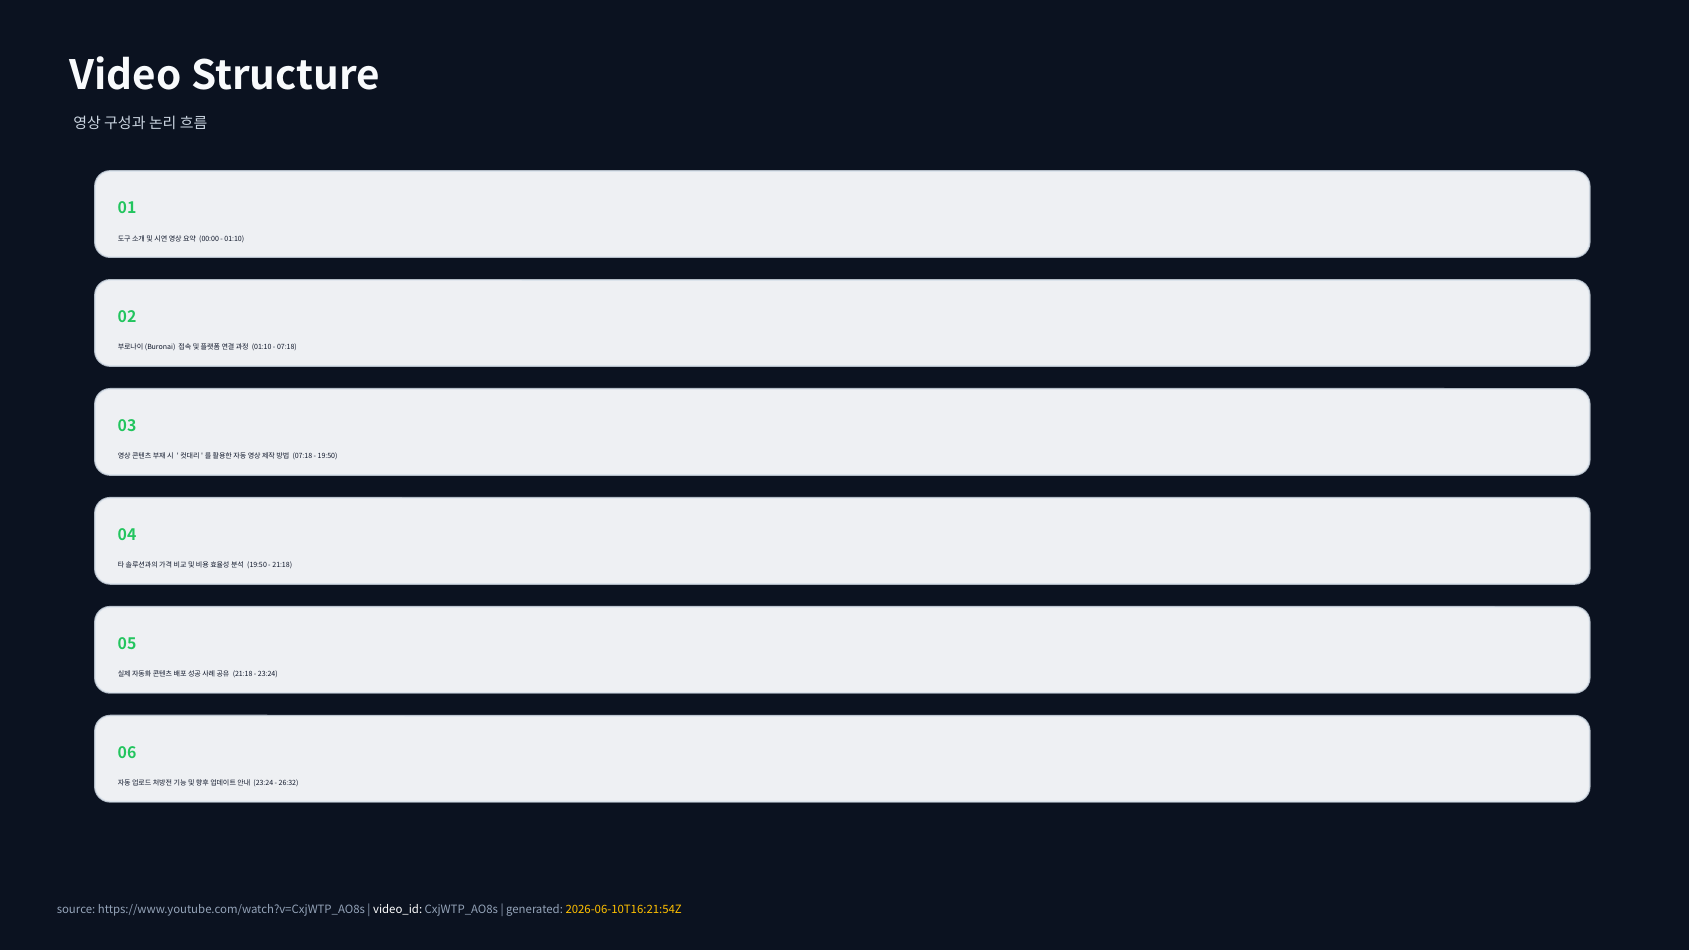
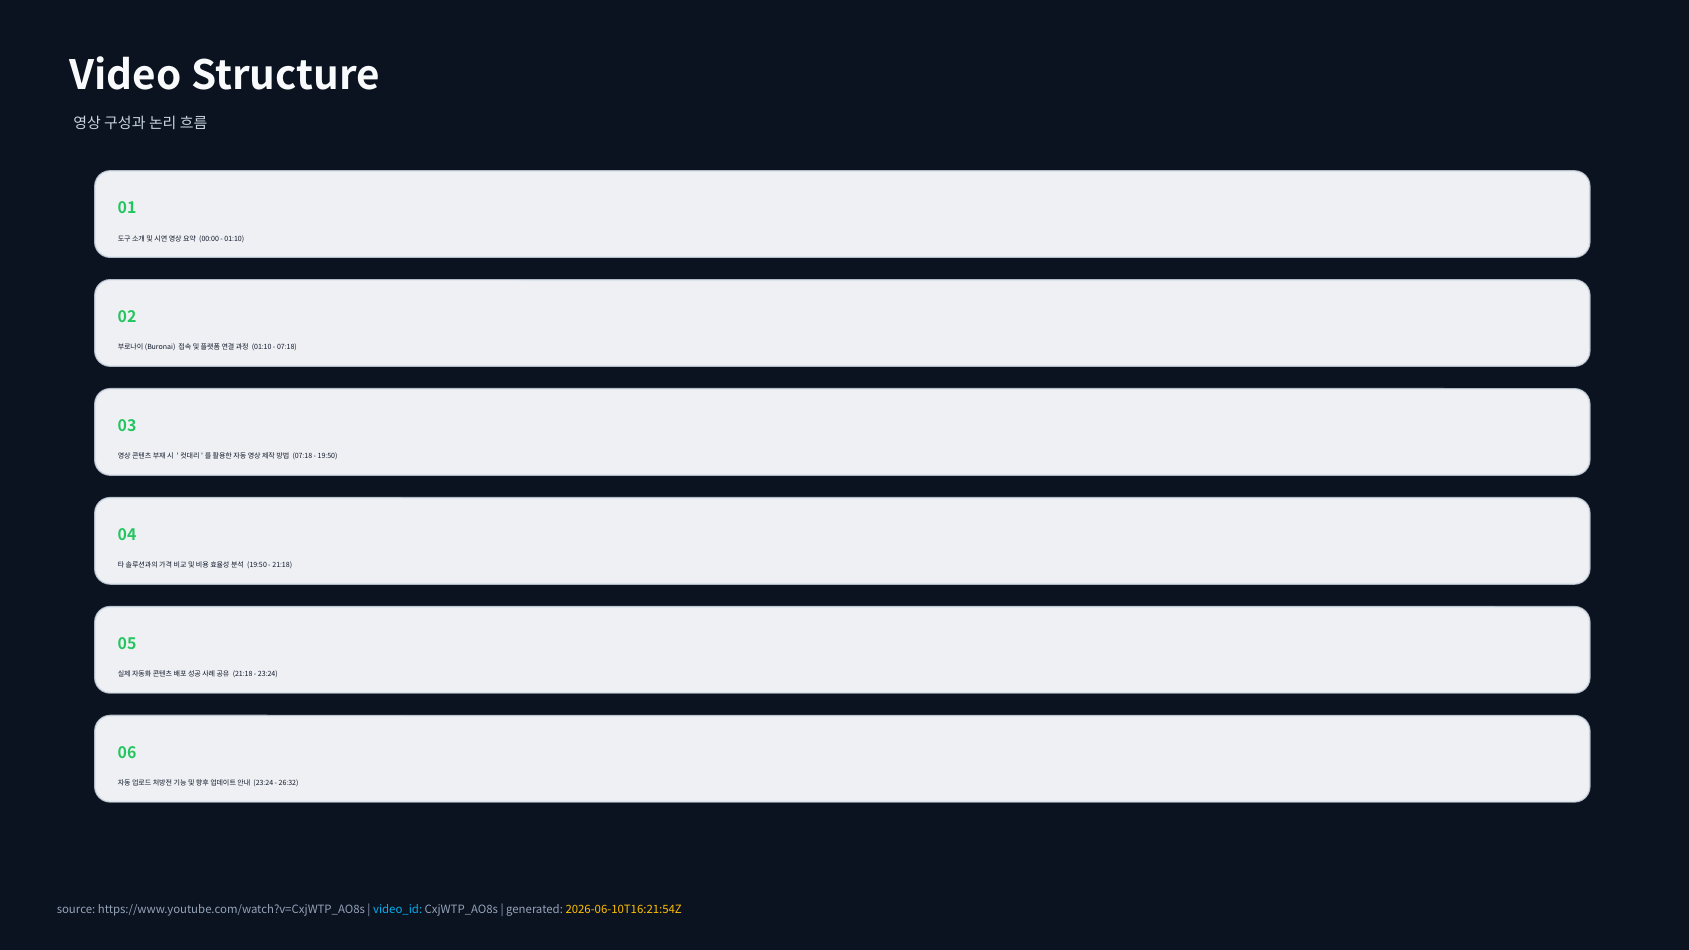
video_id colour: white -> light blue
